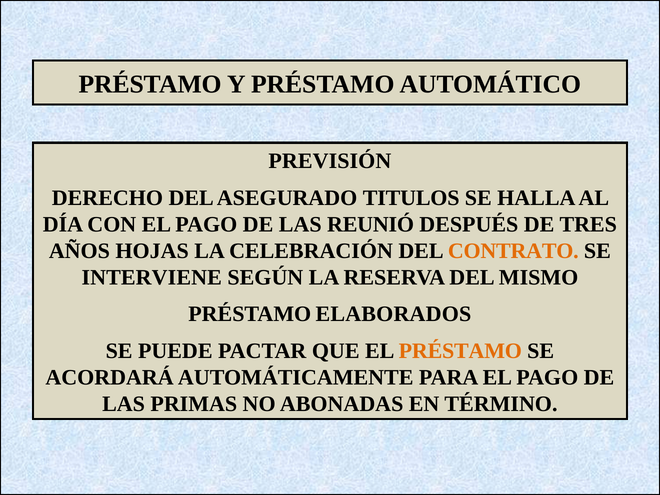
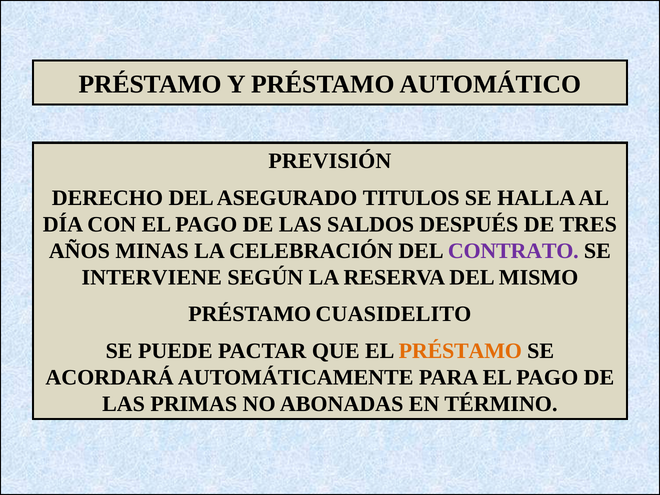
REUNIÓ: REUNIÓ -> SALDOS
HOJAS: HOJAS -> MINAS
CONTRATO colour: orange -> purple
ELABORADOS: ELABORADOS -> CUASIDELITO
